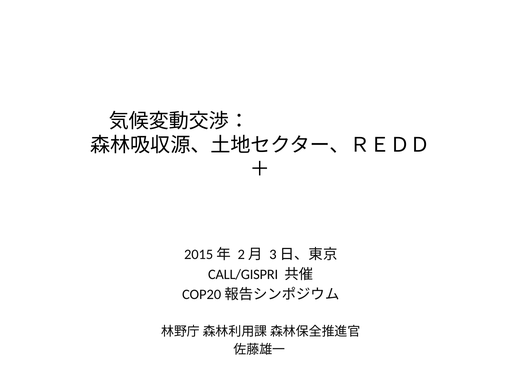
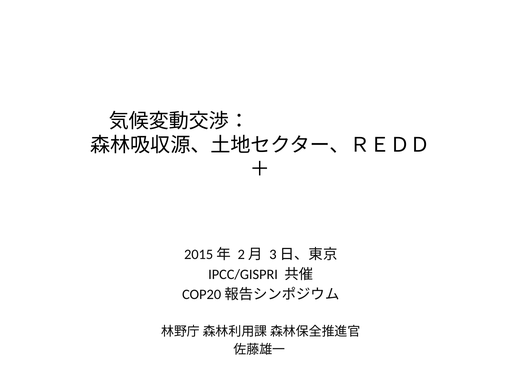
CALL/GISPRI: CALL/GISPRI -> IPCC/GISPRI
